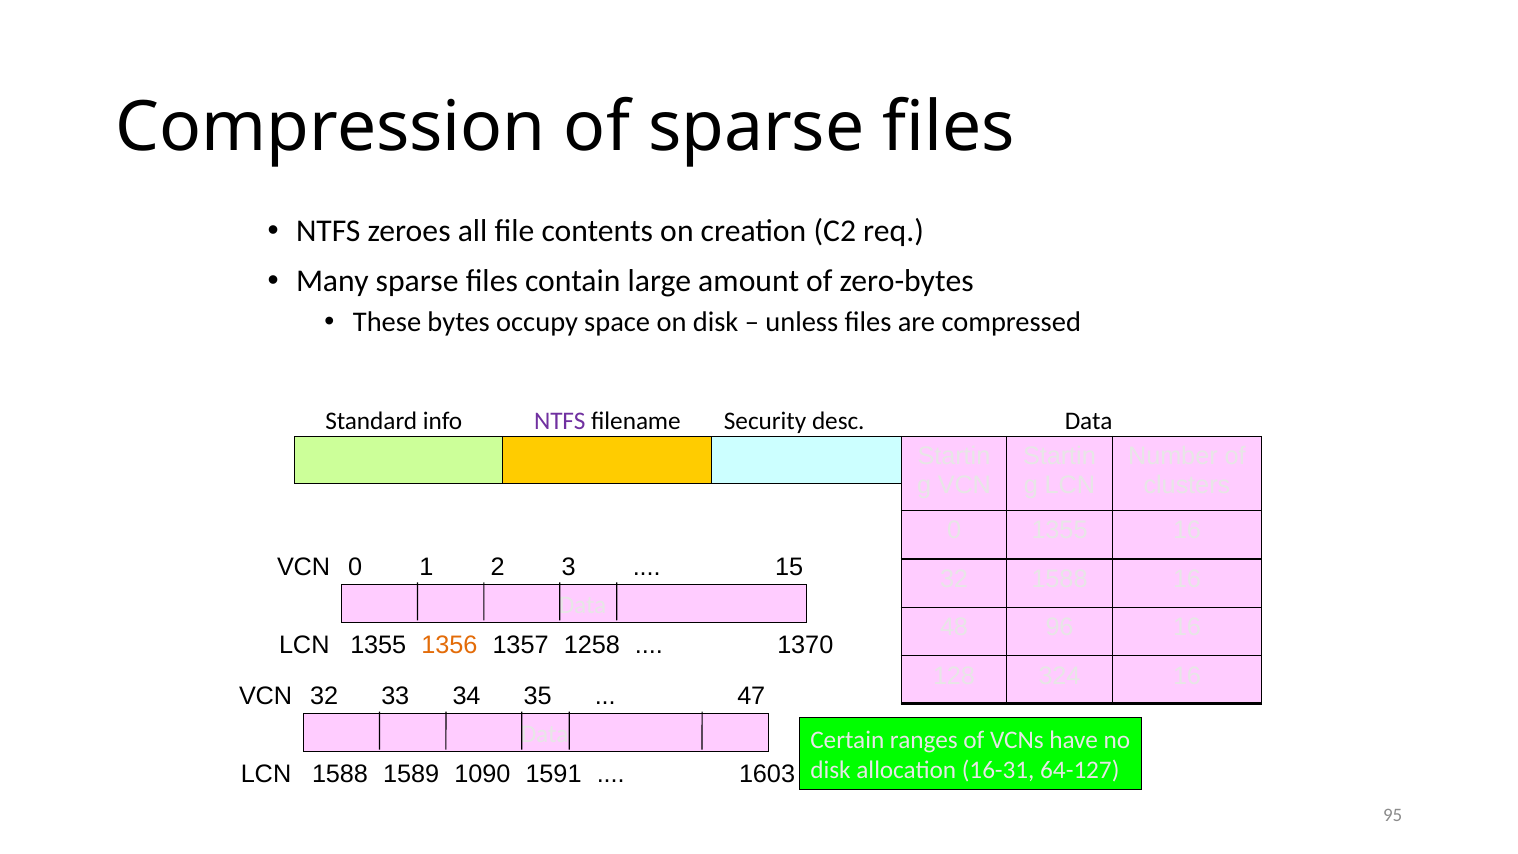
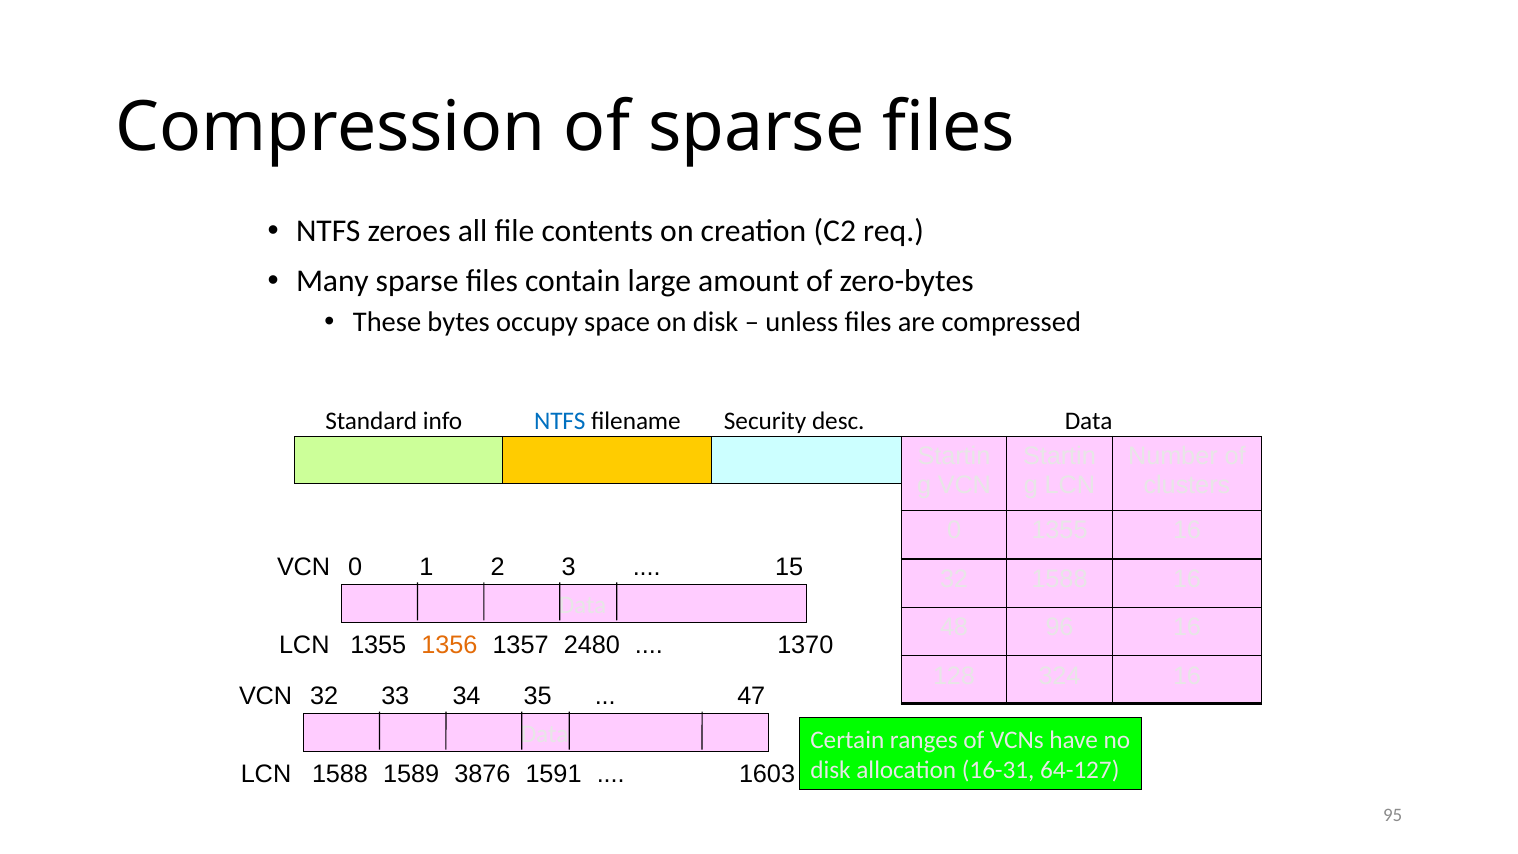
NTFS at (560, 421) colour: purple -> blue
1258: 1258 -> 2480
1090: 1090 -> 3876
